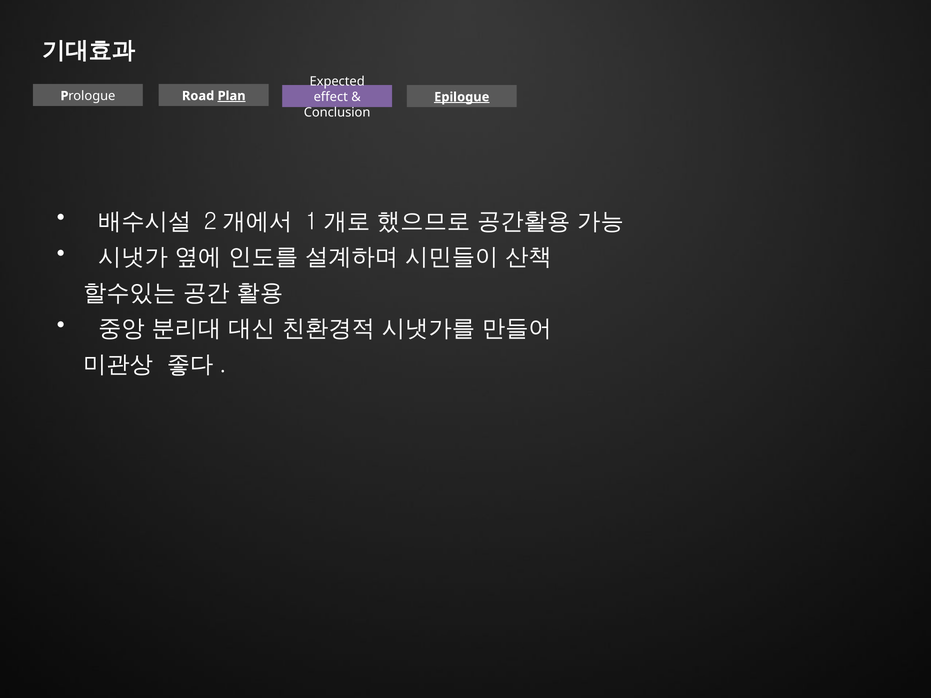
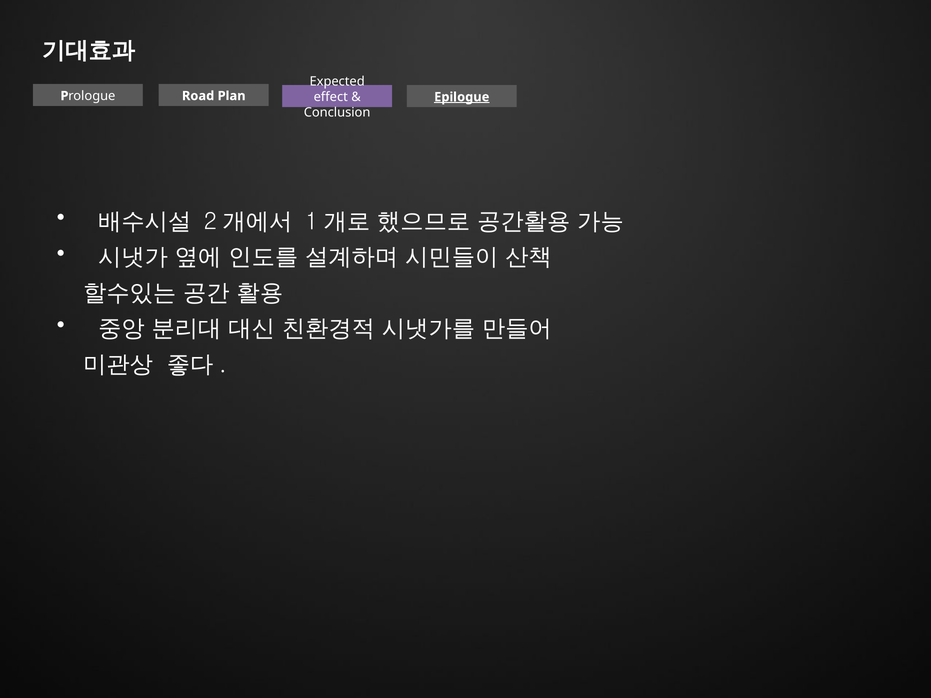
Plan underline: present -> none
